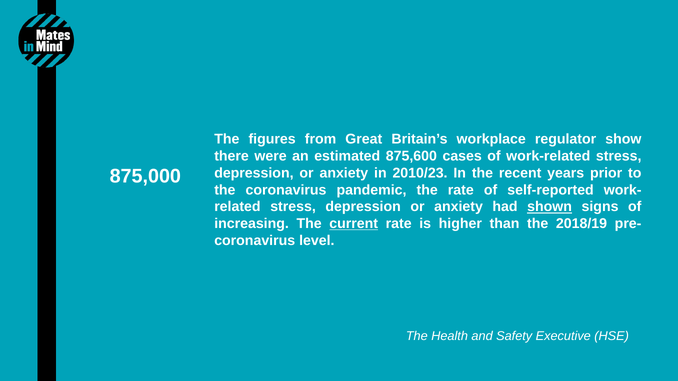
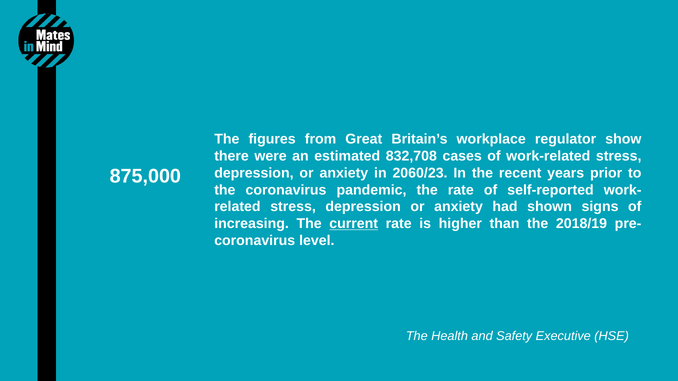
875,600: 875,600 -> 832,708
2010/23: 2010/23 -> 2060/23
shown underline: present -> none
